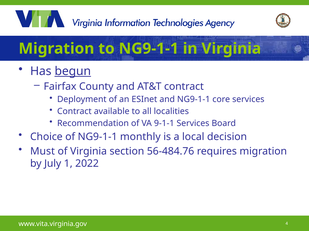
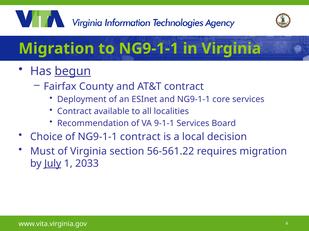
NG9-1-1 monthly: monthly -> contract
56-484.76: 56-484.76 -> 56-561.22
July underline: none -> present
2022: 2022 -> 2033
